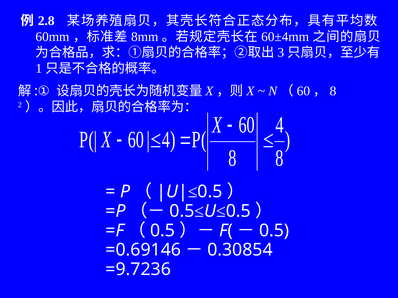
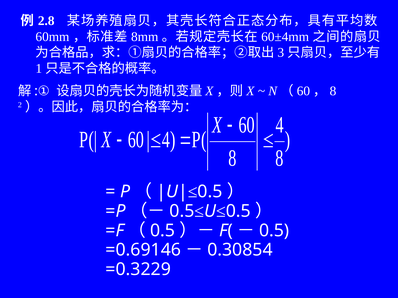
=9.7236: =9.7236 -> =0.3229
